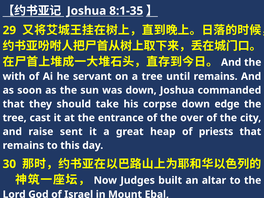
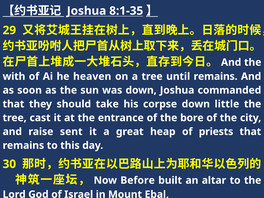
servant: servant -> heaven
edge: edge -> little
over: over -> bore
Judges: Judges -> Before
